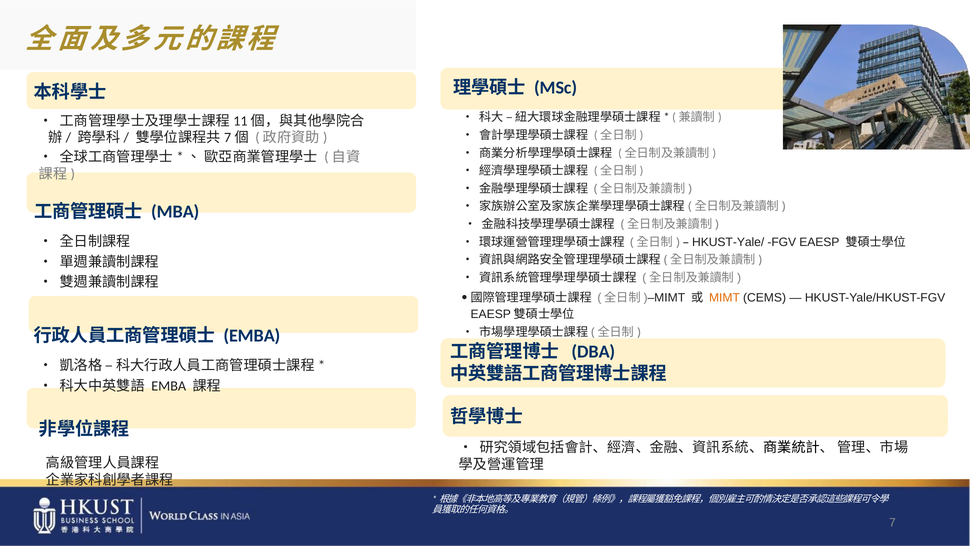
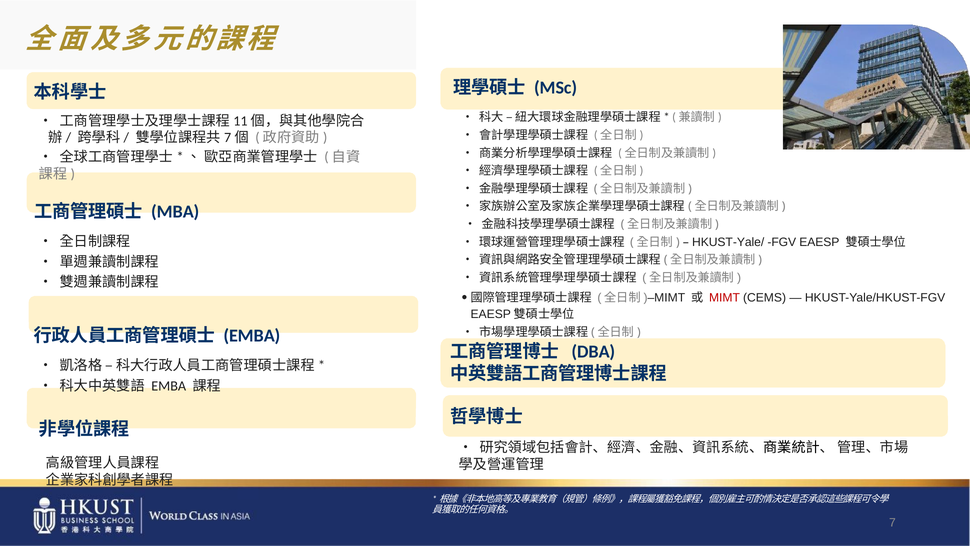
MIMT colour: orange -> red
